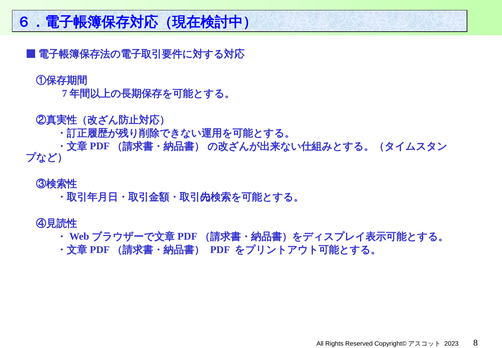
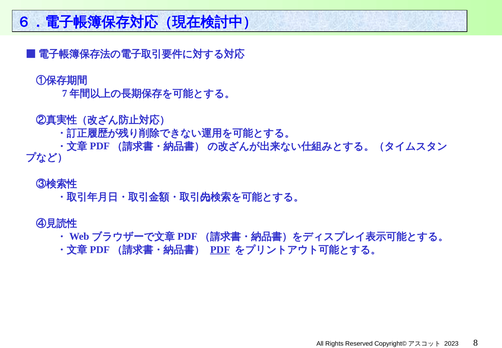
PDF underline: none -> present
